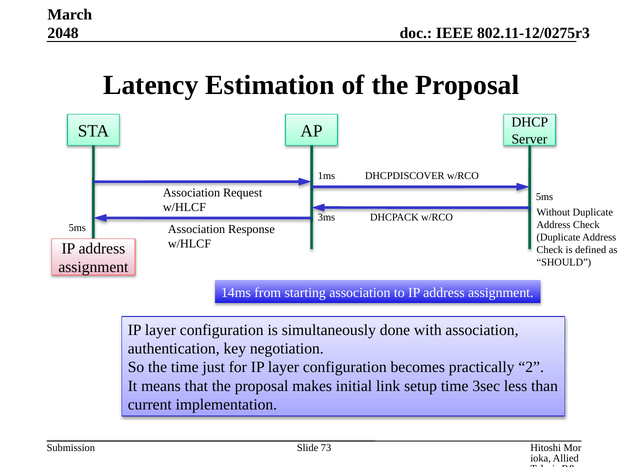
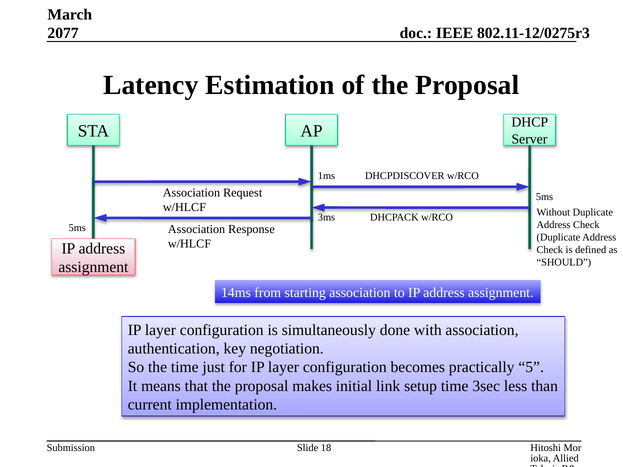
2048: 2048 -> 2077
2: 2 -> 5
73: 73 -> 18
